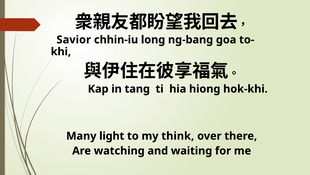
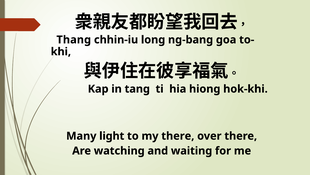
Savior: Savior -> Thang
my think: think -> there
